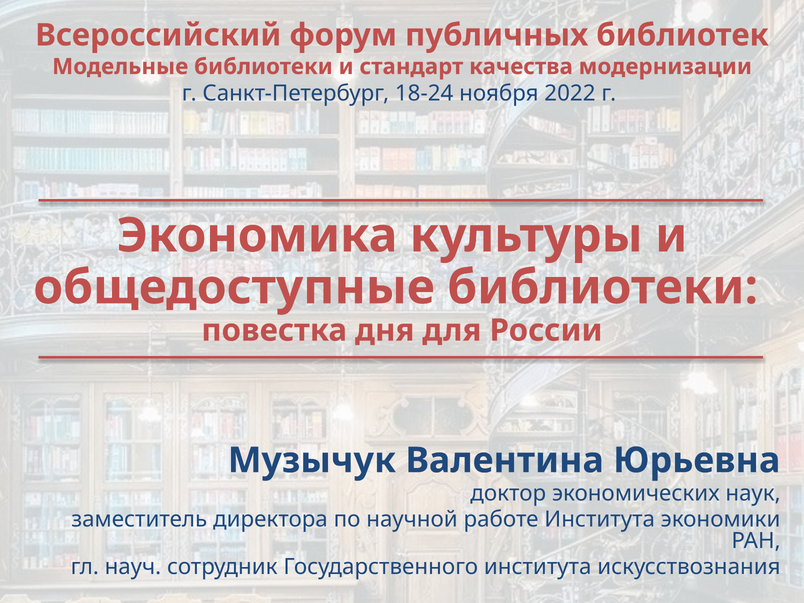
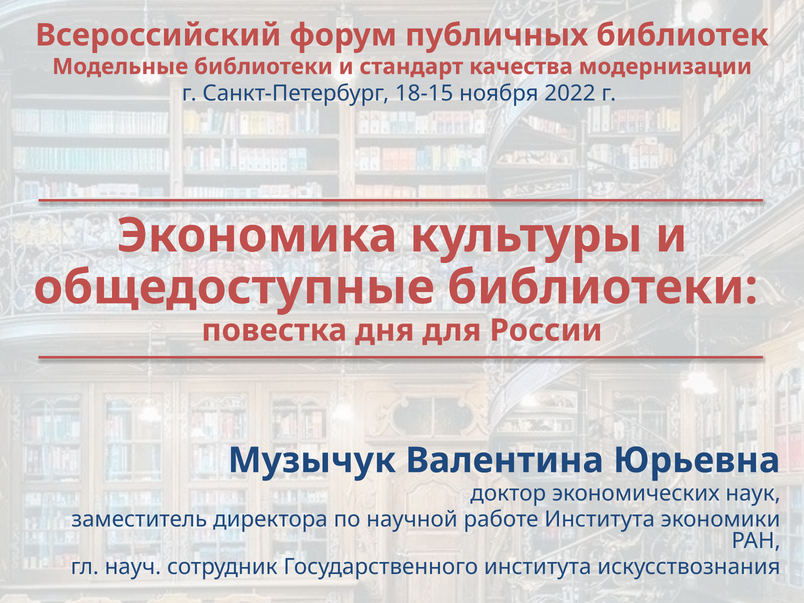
18-24: 18-24 -> 18-15
